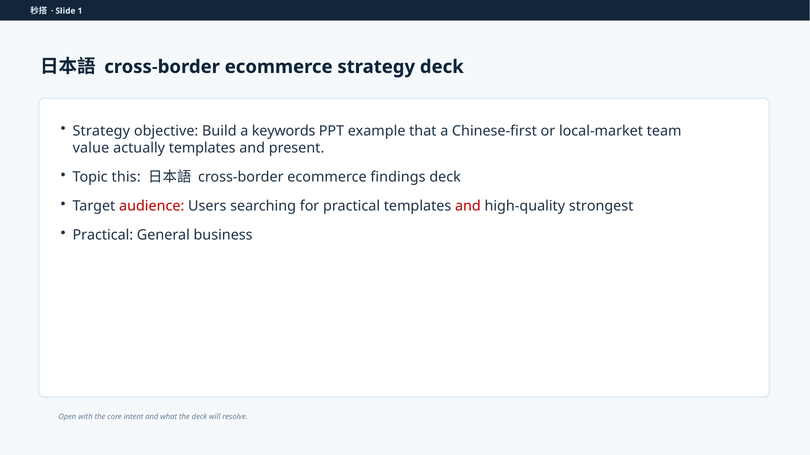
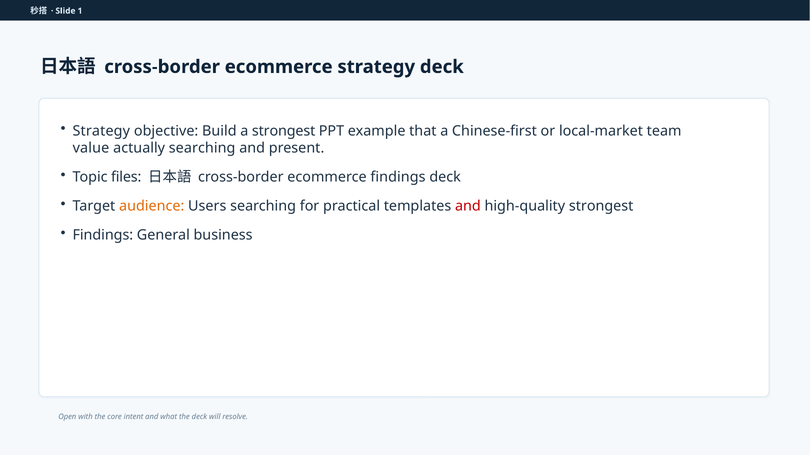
a keywords: keywords -> strongest
actually templates: templates -> searching
this: this -> files
audience colour: red -> orange
Practical at (103, 235): Practical -> Findings
